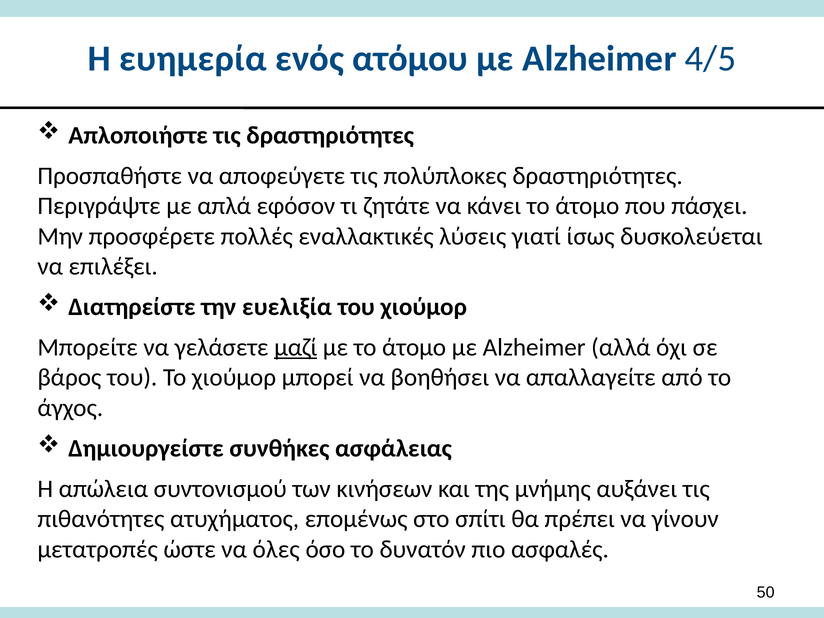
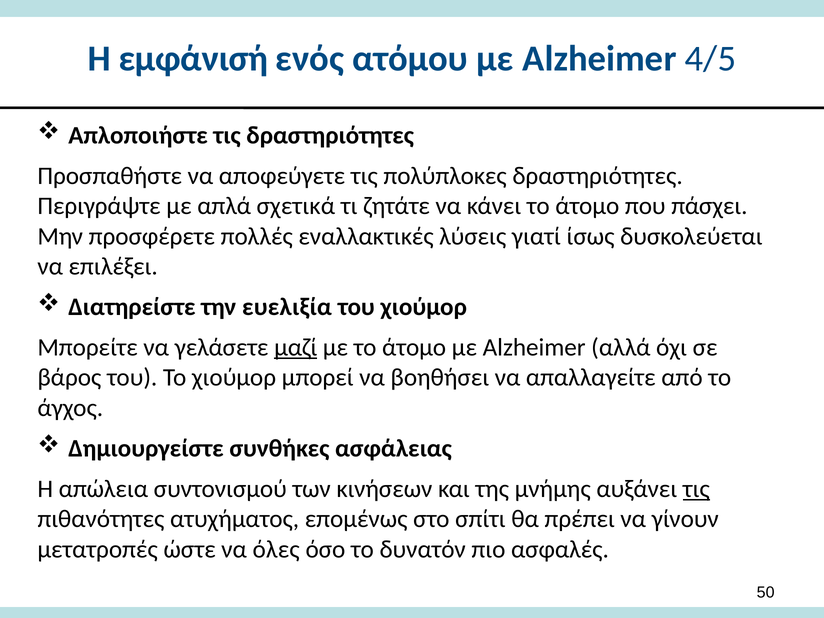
ευημερία: ευημερία -> εμφάνισή
εφόσον: εφόσον -> σχετικά
τις at (696, 489) underline: none -> present
